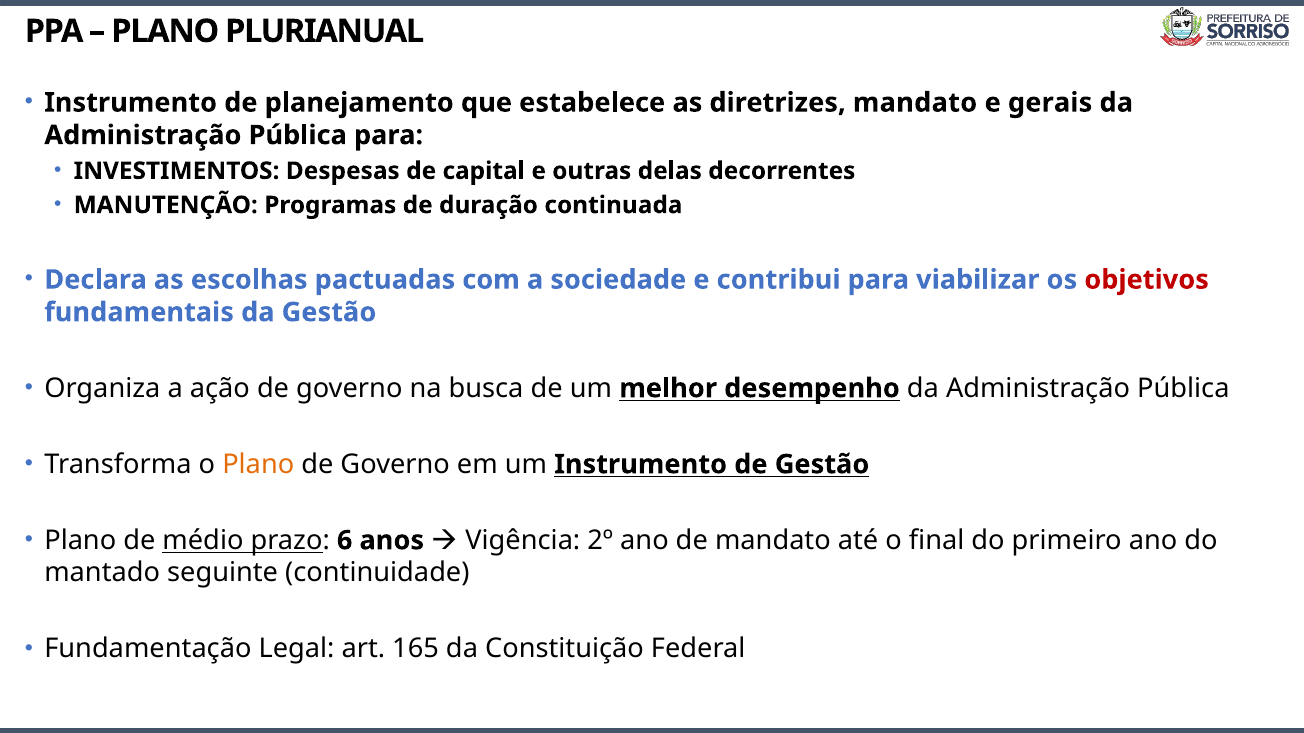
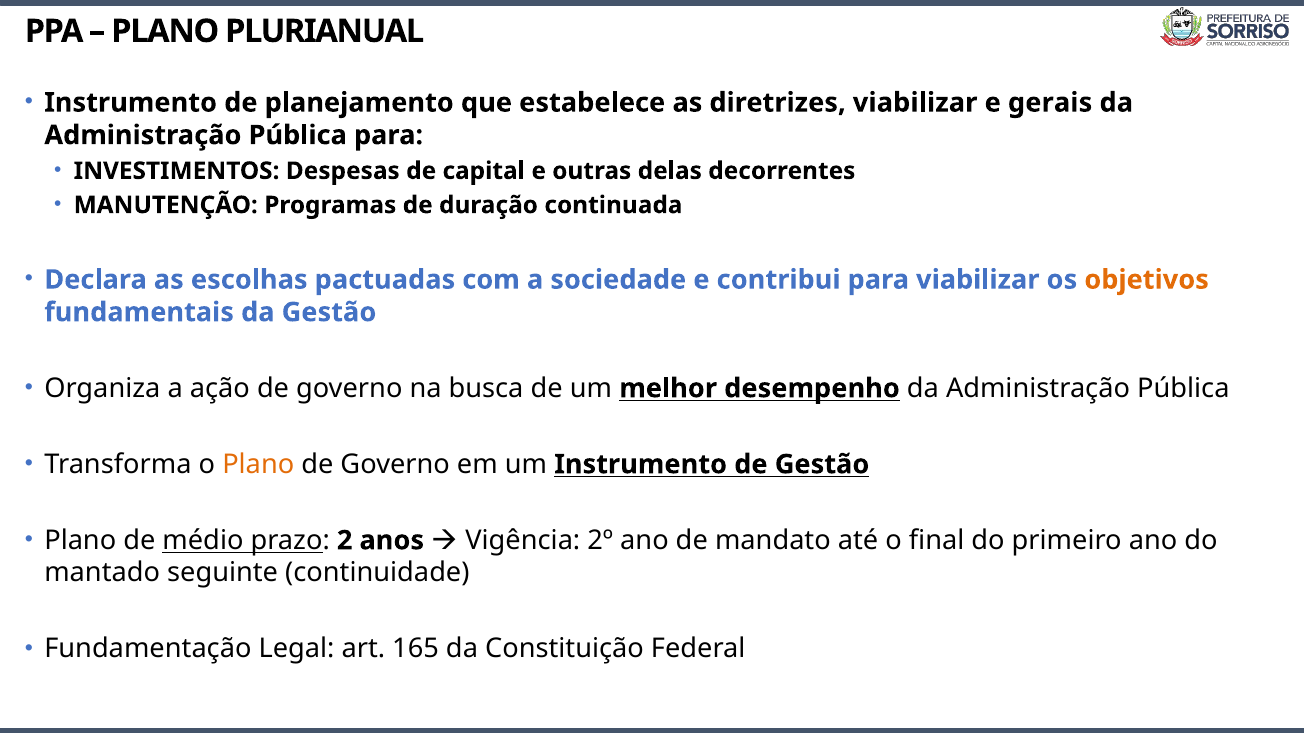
diretrizes mandato: mandato -> viabilizar
objetivos colour: red -> orange
6: 6 -> 2
